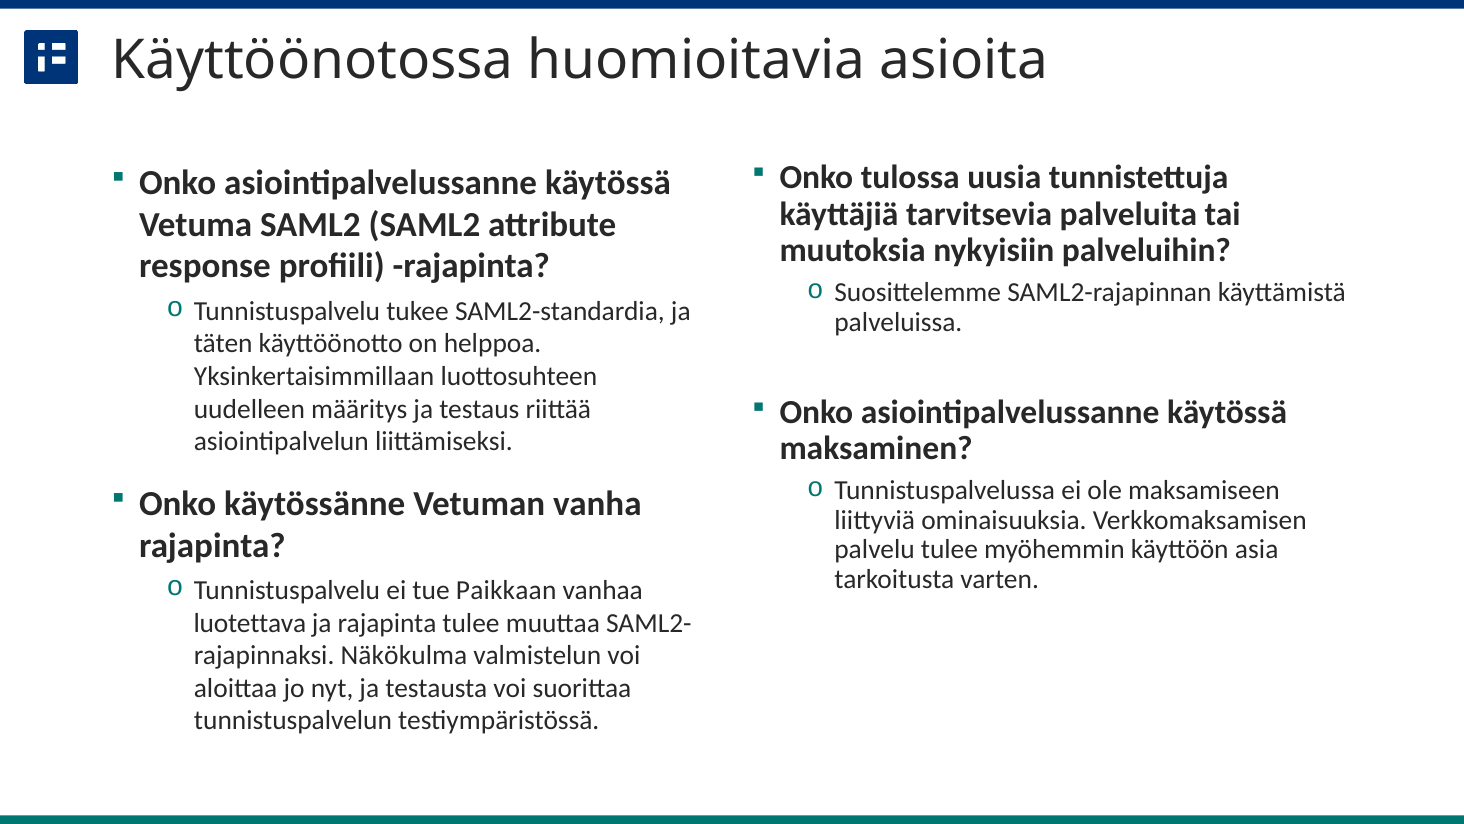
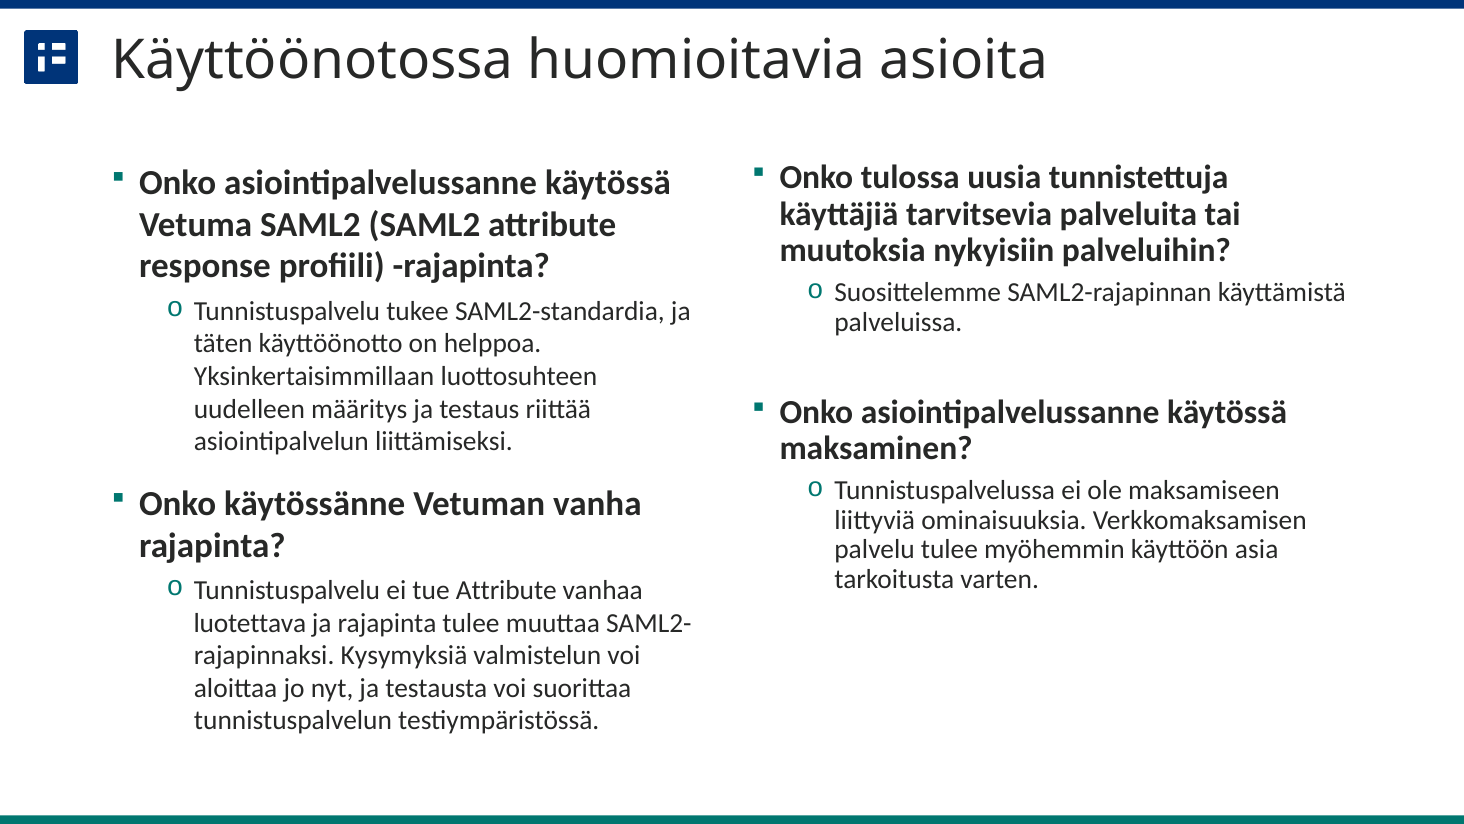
tue Paikkaan: Paikkaan -> Attribute
Näkökulma: Näkökulma -> Kysymyksiä
